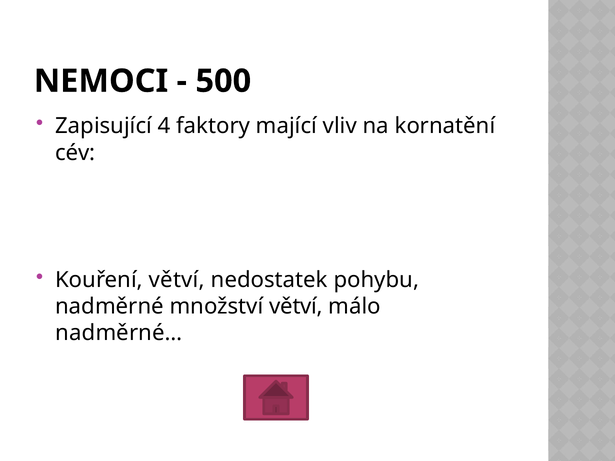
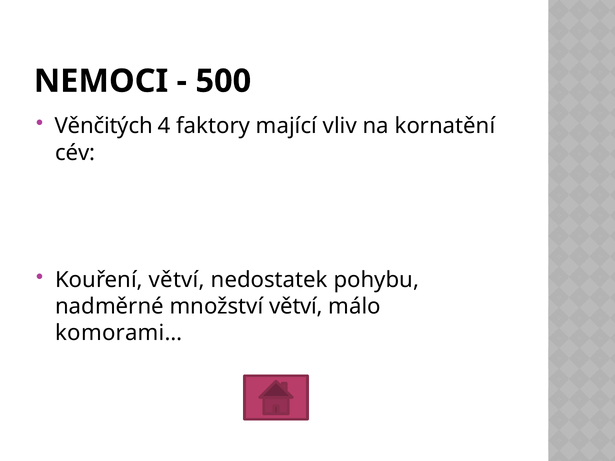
Zapisující: Zapisující -> Věnčitých
nadměrné…: nadměrné… -> komorami…
